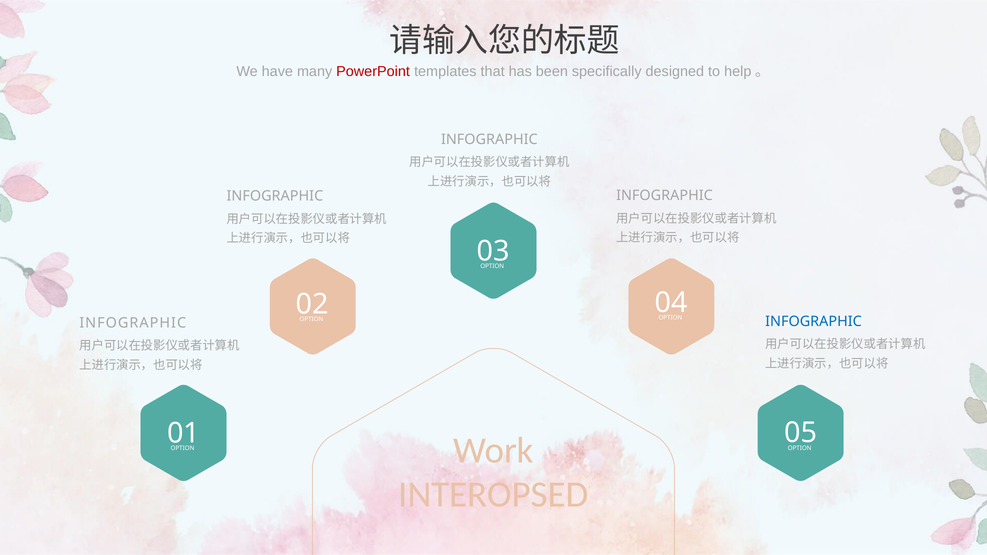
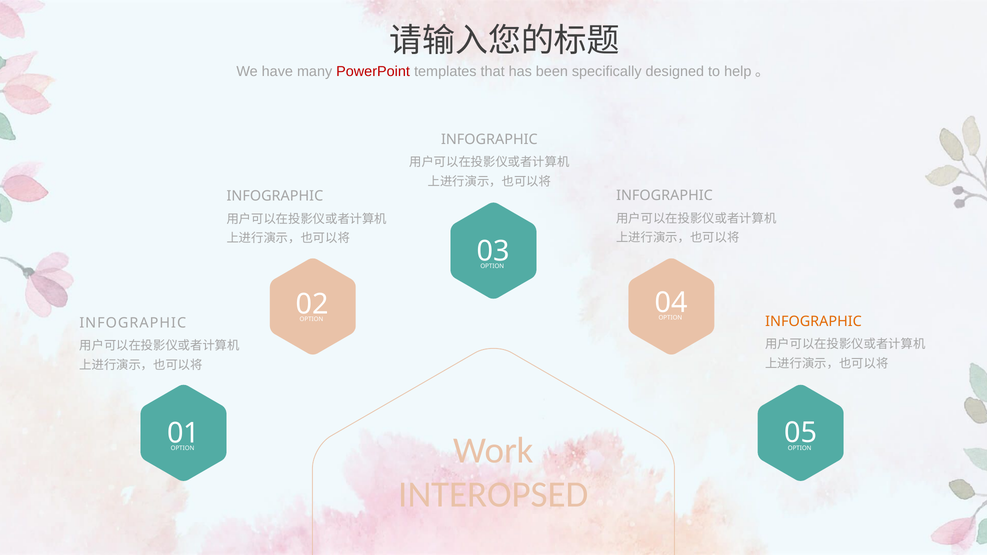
INFOGRAPHIC at (813, 322) colour: blue -> orange
